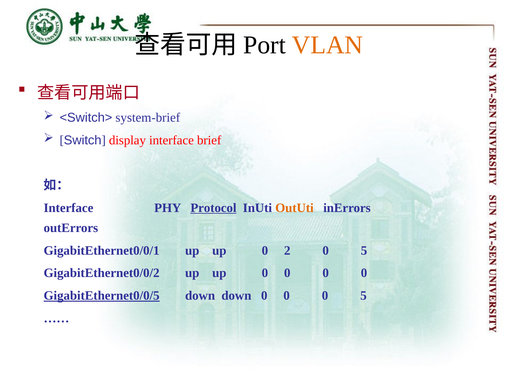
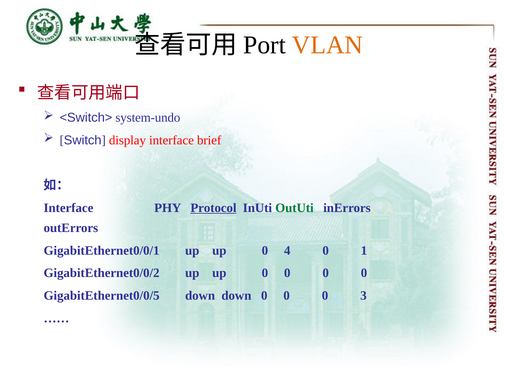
system-brief: system-brief -> system-undo
OutUti colour: orange -> green
2: 2 -> 4
5 at (364, 250): 5 -> 1
GigabitEthernet0/0/5 underline: present -> none
0 0 5: 5 -> 3
